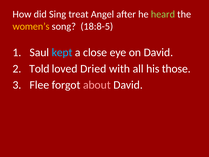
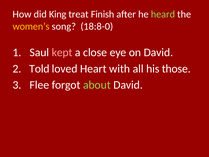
Sing: Sing -> King
Angel: Angel -> Finish
18:8-5: 18:8-5 -> 18:8-0
kept colour: light blue -> pink
Dried: Dried -> Heart
about colour: pink -> light green
